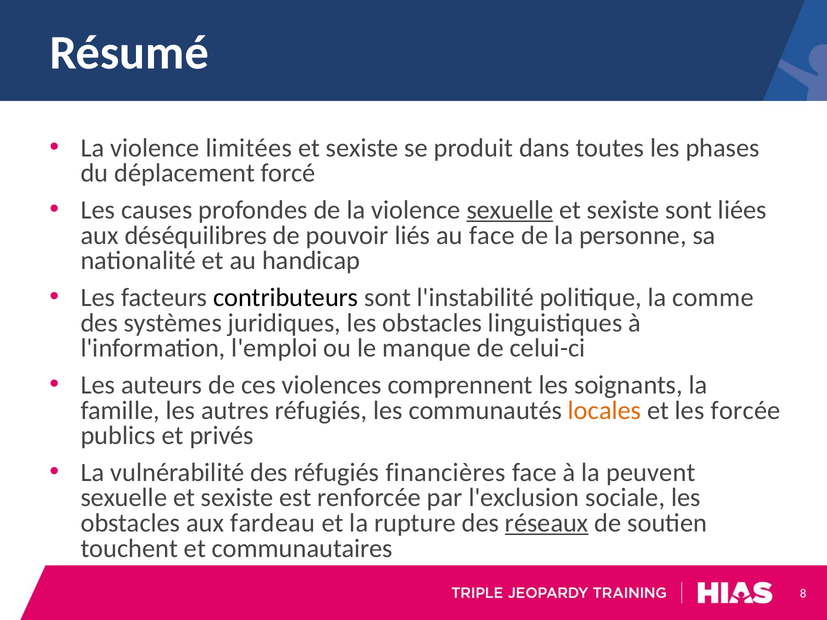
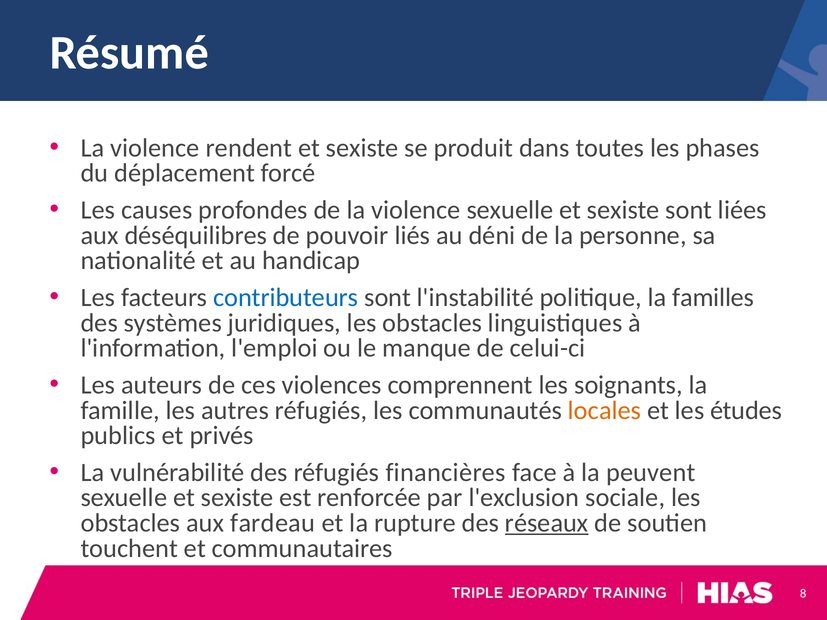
limitées: limitées -> rendent
sexuelle at (510, 210) underline: present -> none
au face: face -> déni
contributeurs colour: black -> blue
comme: comme -> familles
forcée: forcée -> études
